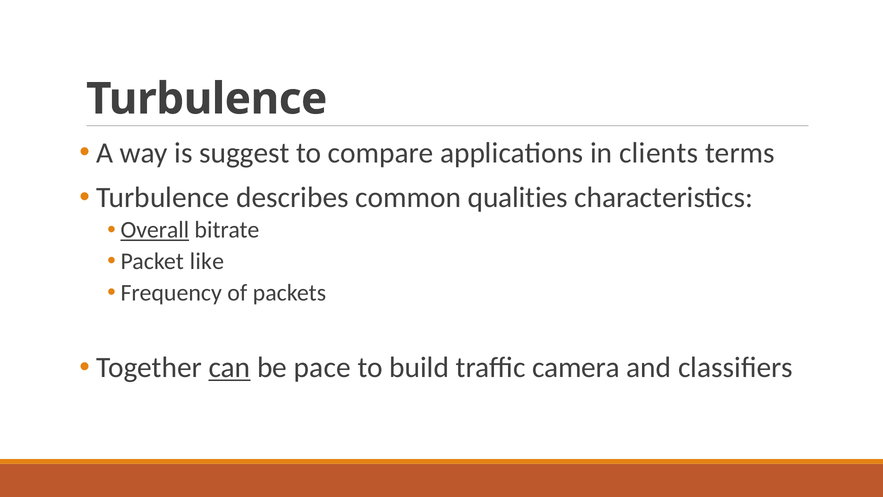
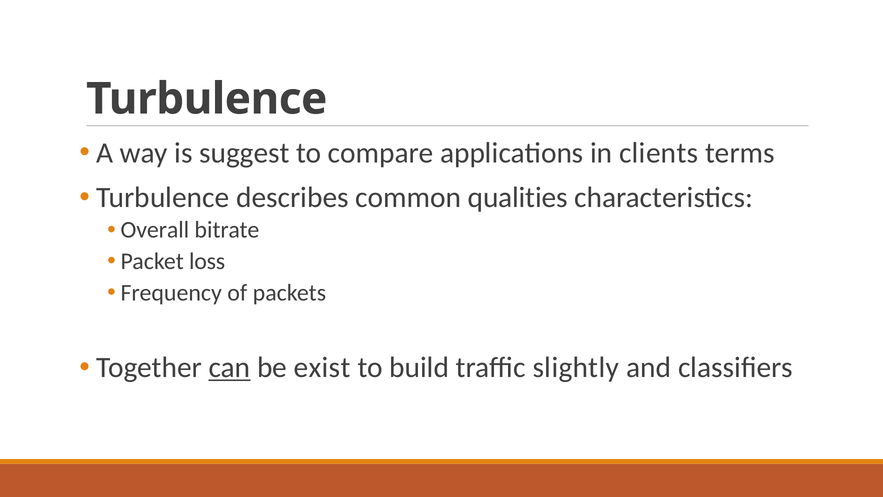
Overall underline: present -> none
like: like -> loss
pace: pace -> exist
camera: camera -> slightly
